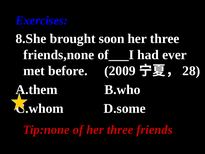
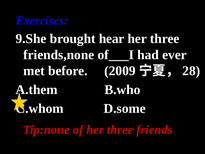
8.She: 8.She -> 9.She
soon: soon -> hear
